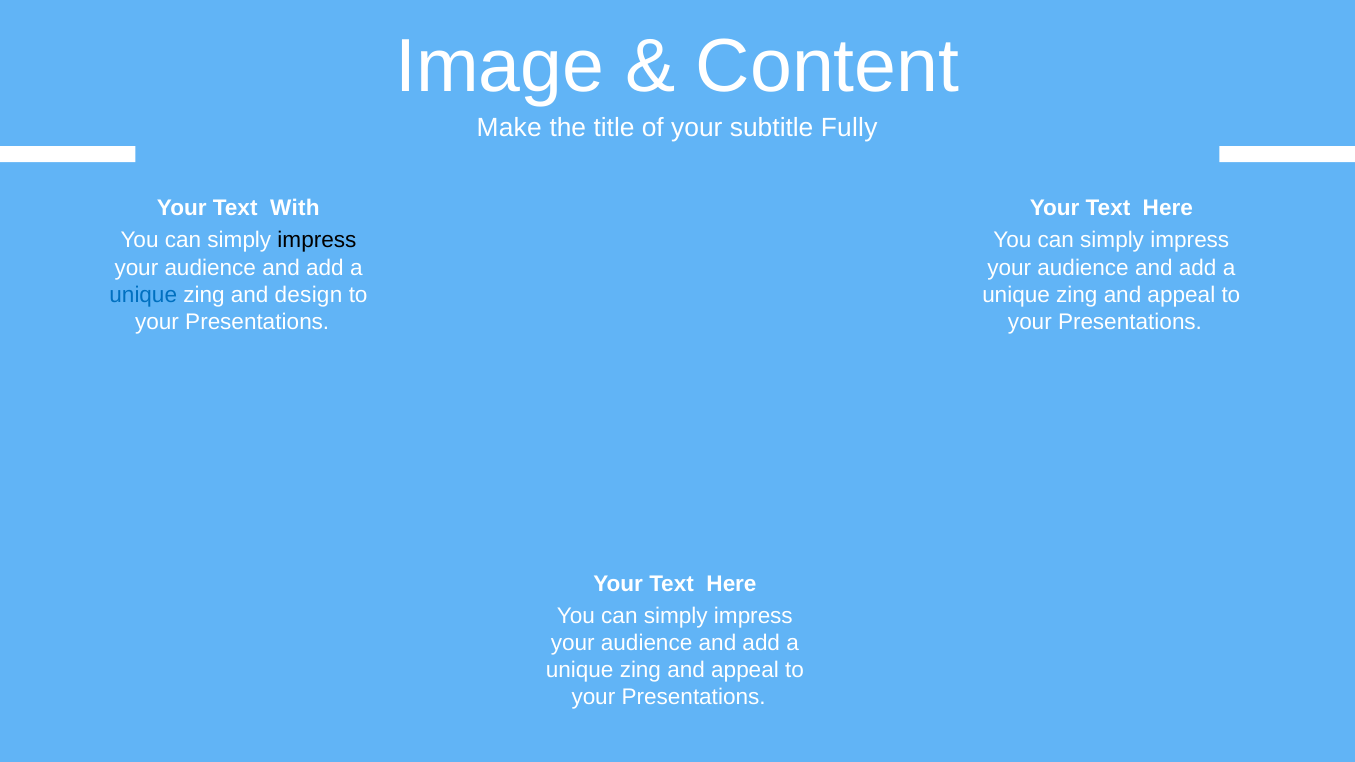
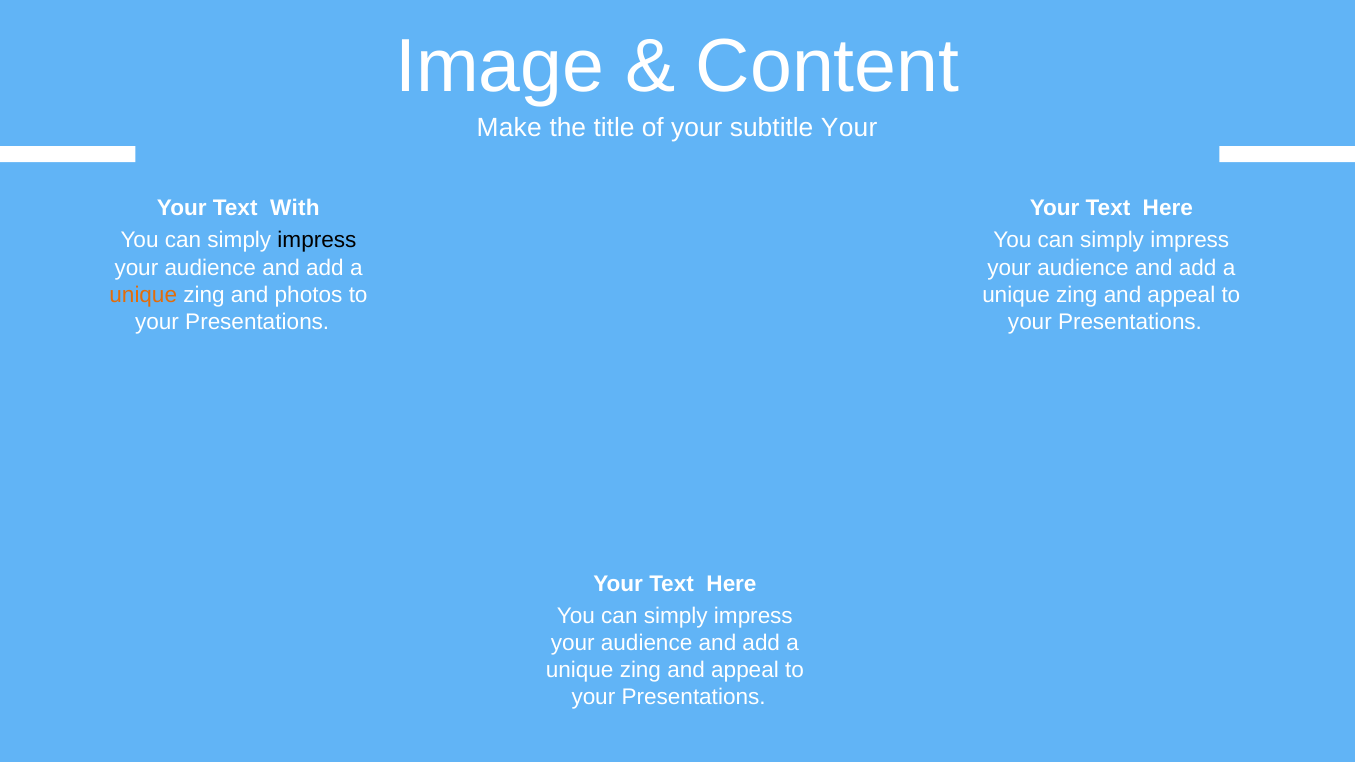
subtitle Fully: Fully -> Your
unique at (143, 295) colour: blue -> orange
design: design -> photos
